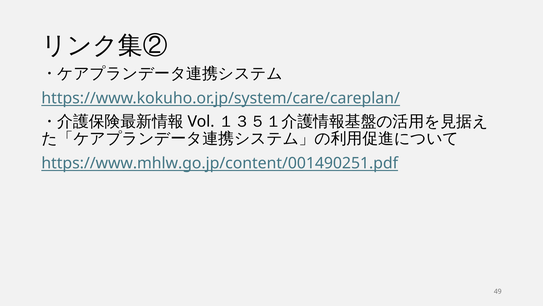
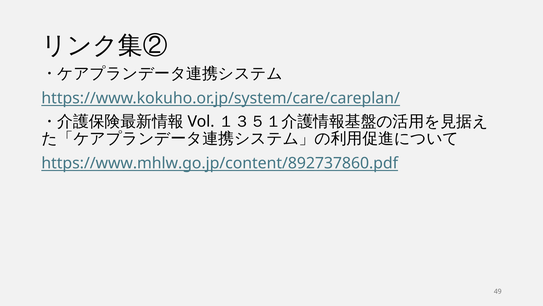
https://www.mhlw.go.jp/content/001490251.pdf: https://www.mhlw.go.jp/content/001490251.pdf -> https://www.mhlw.go.jp/content/892737860.pdf
